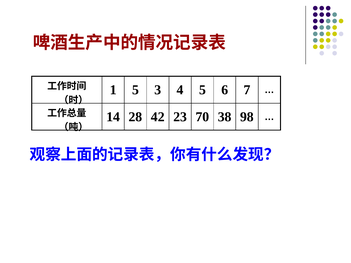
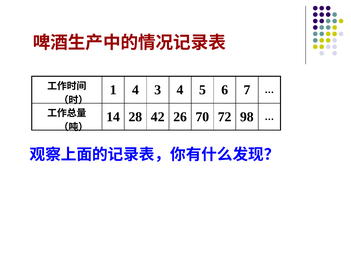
1 5: 5 -> 4
23: 23 -> 26
38: 38 -> 72
